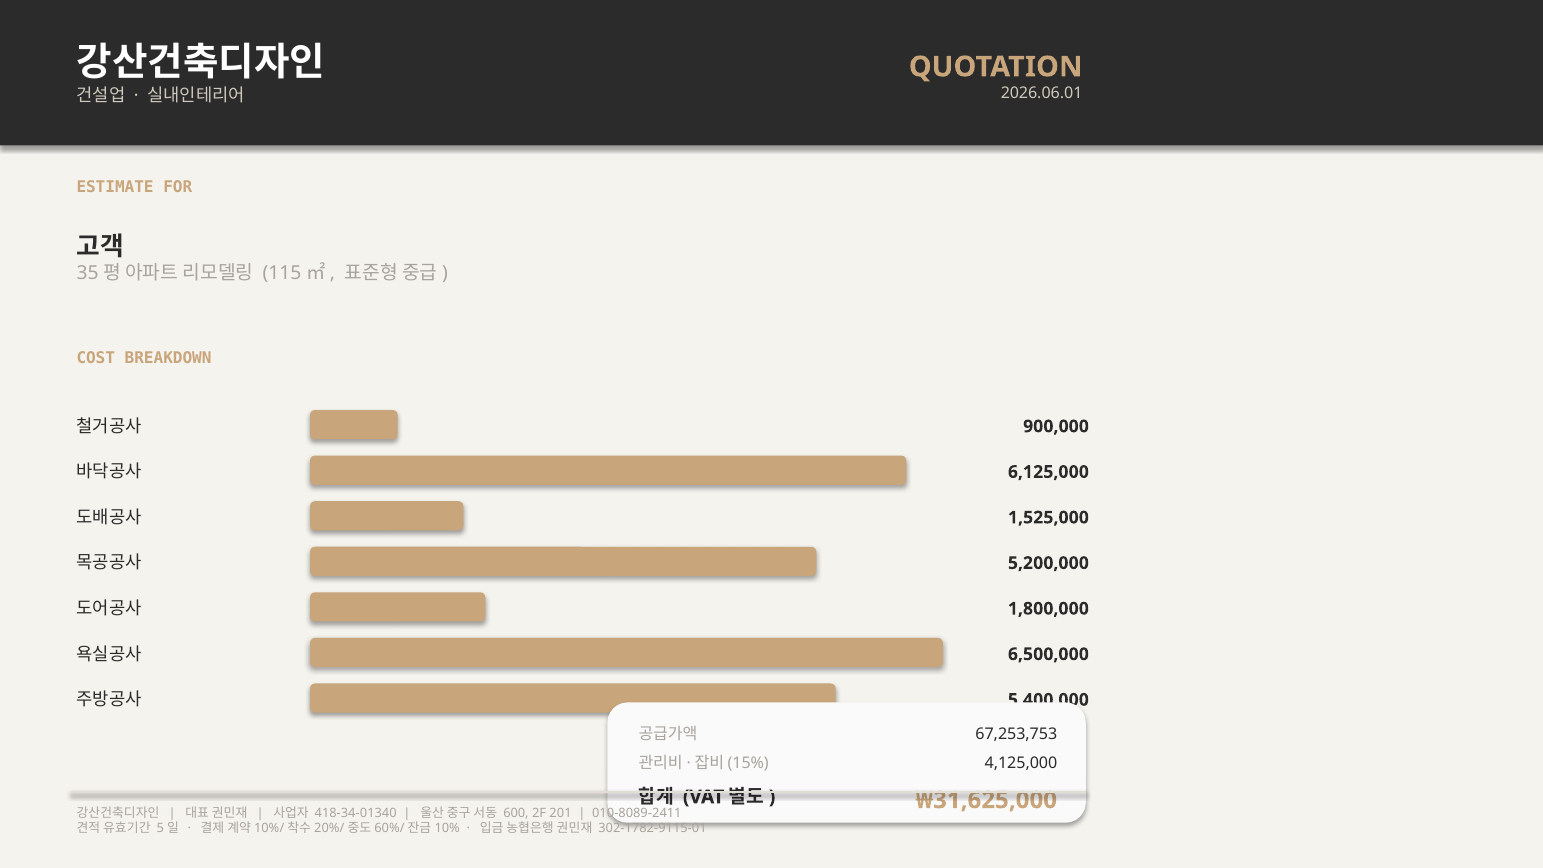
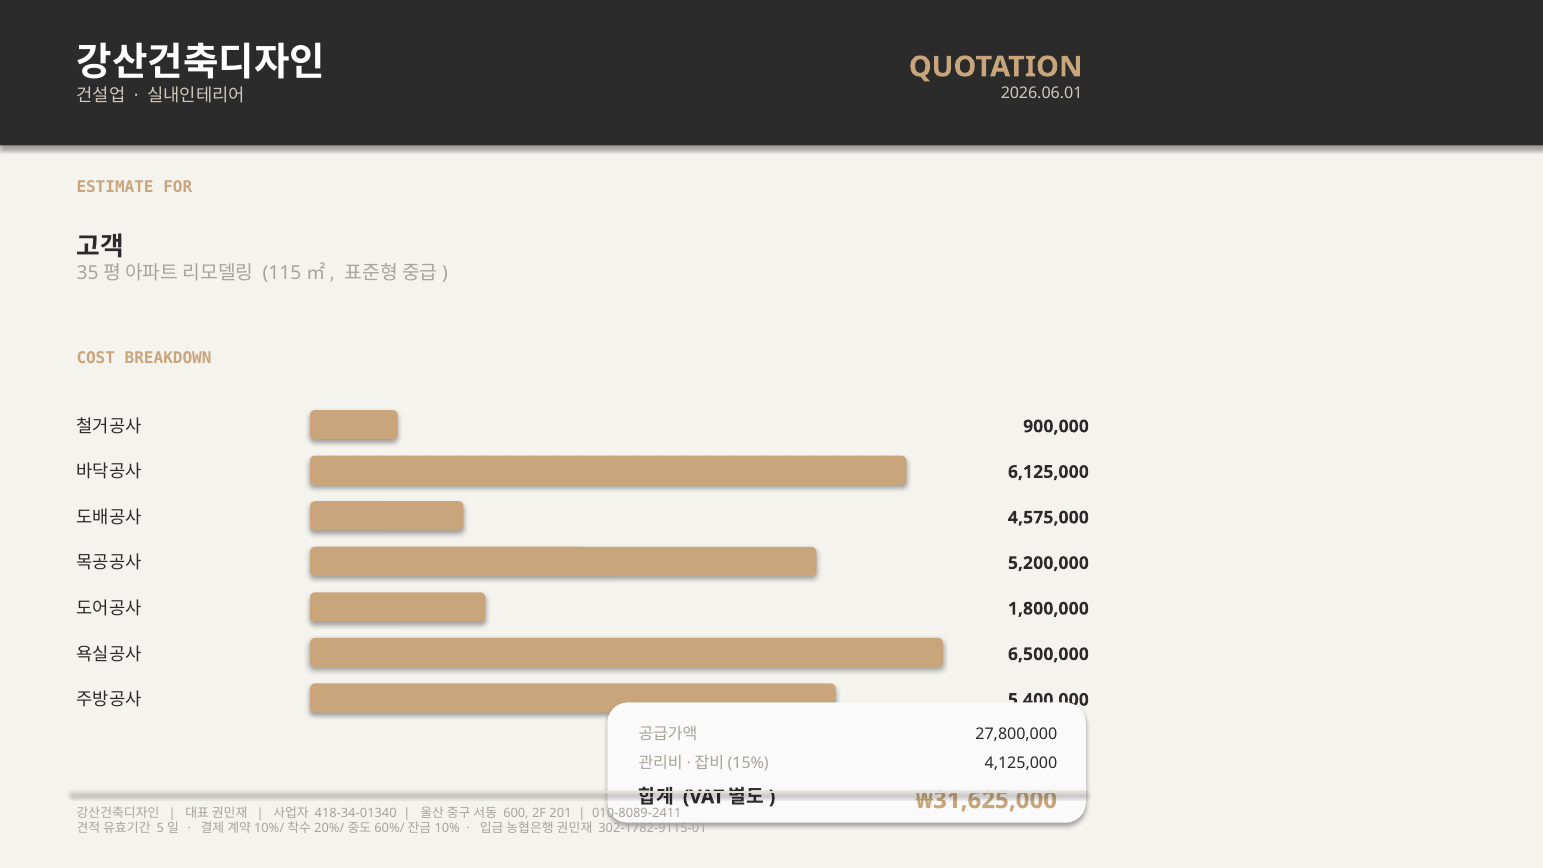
1,525,000: 1,525,000 -> 4,575,000
67,253,753: 67,253,753 -> 27,800,000
